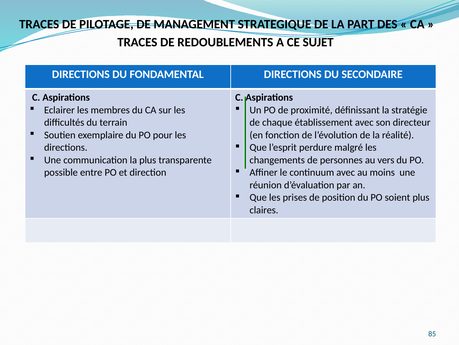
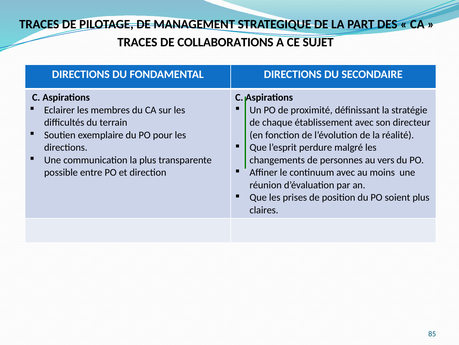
REDOUBLEMENTS: REDOUBLEMENTS -> COLLABORATIONS
